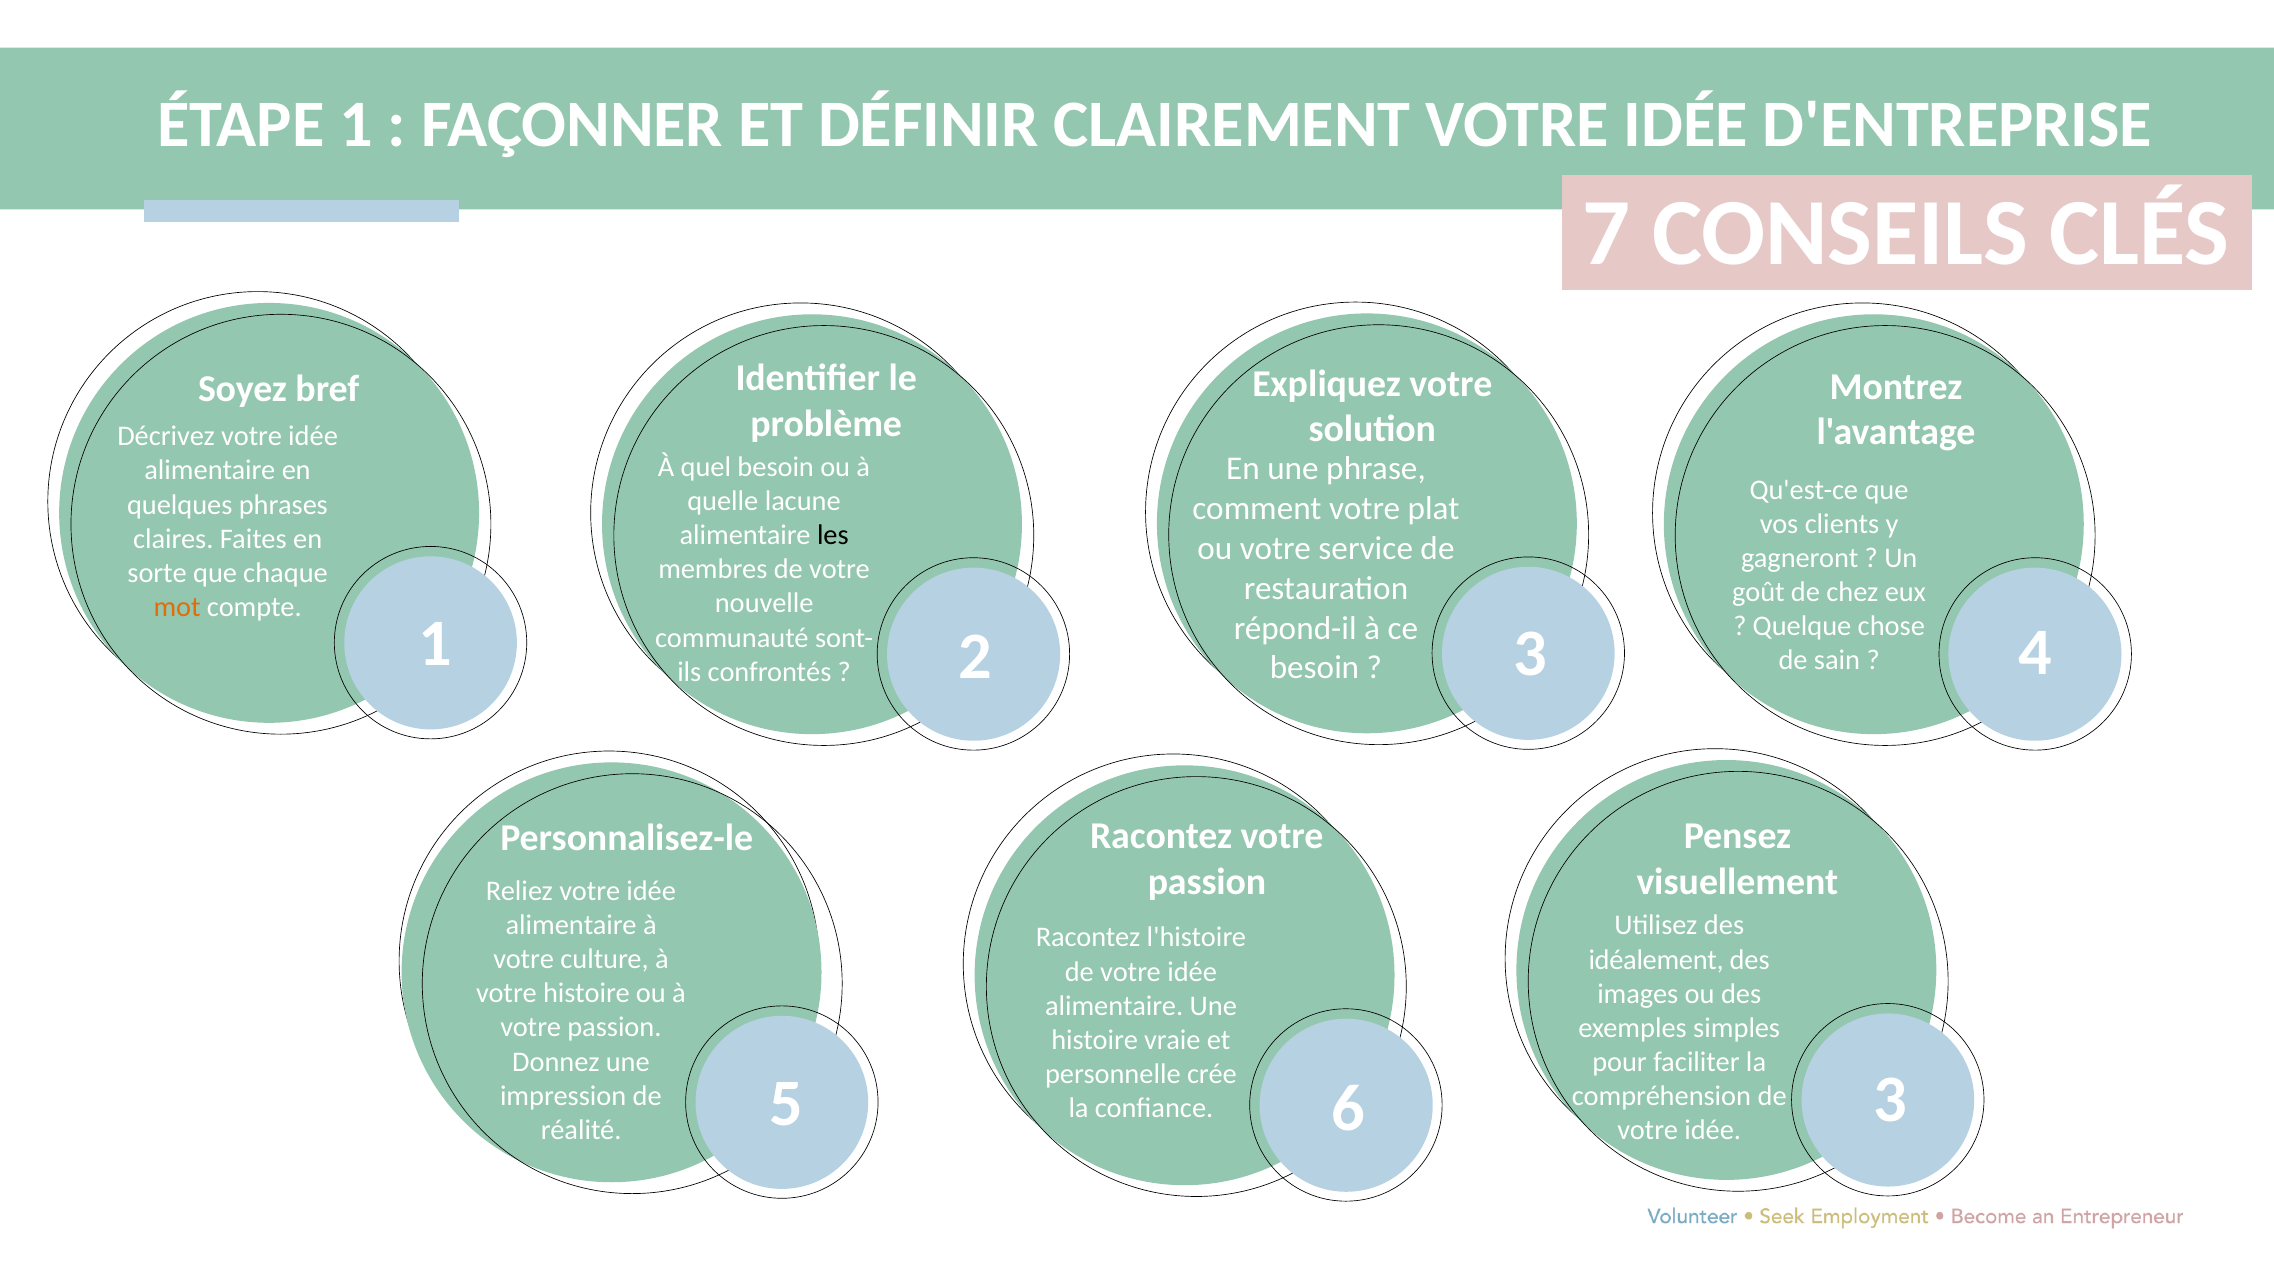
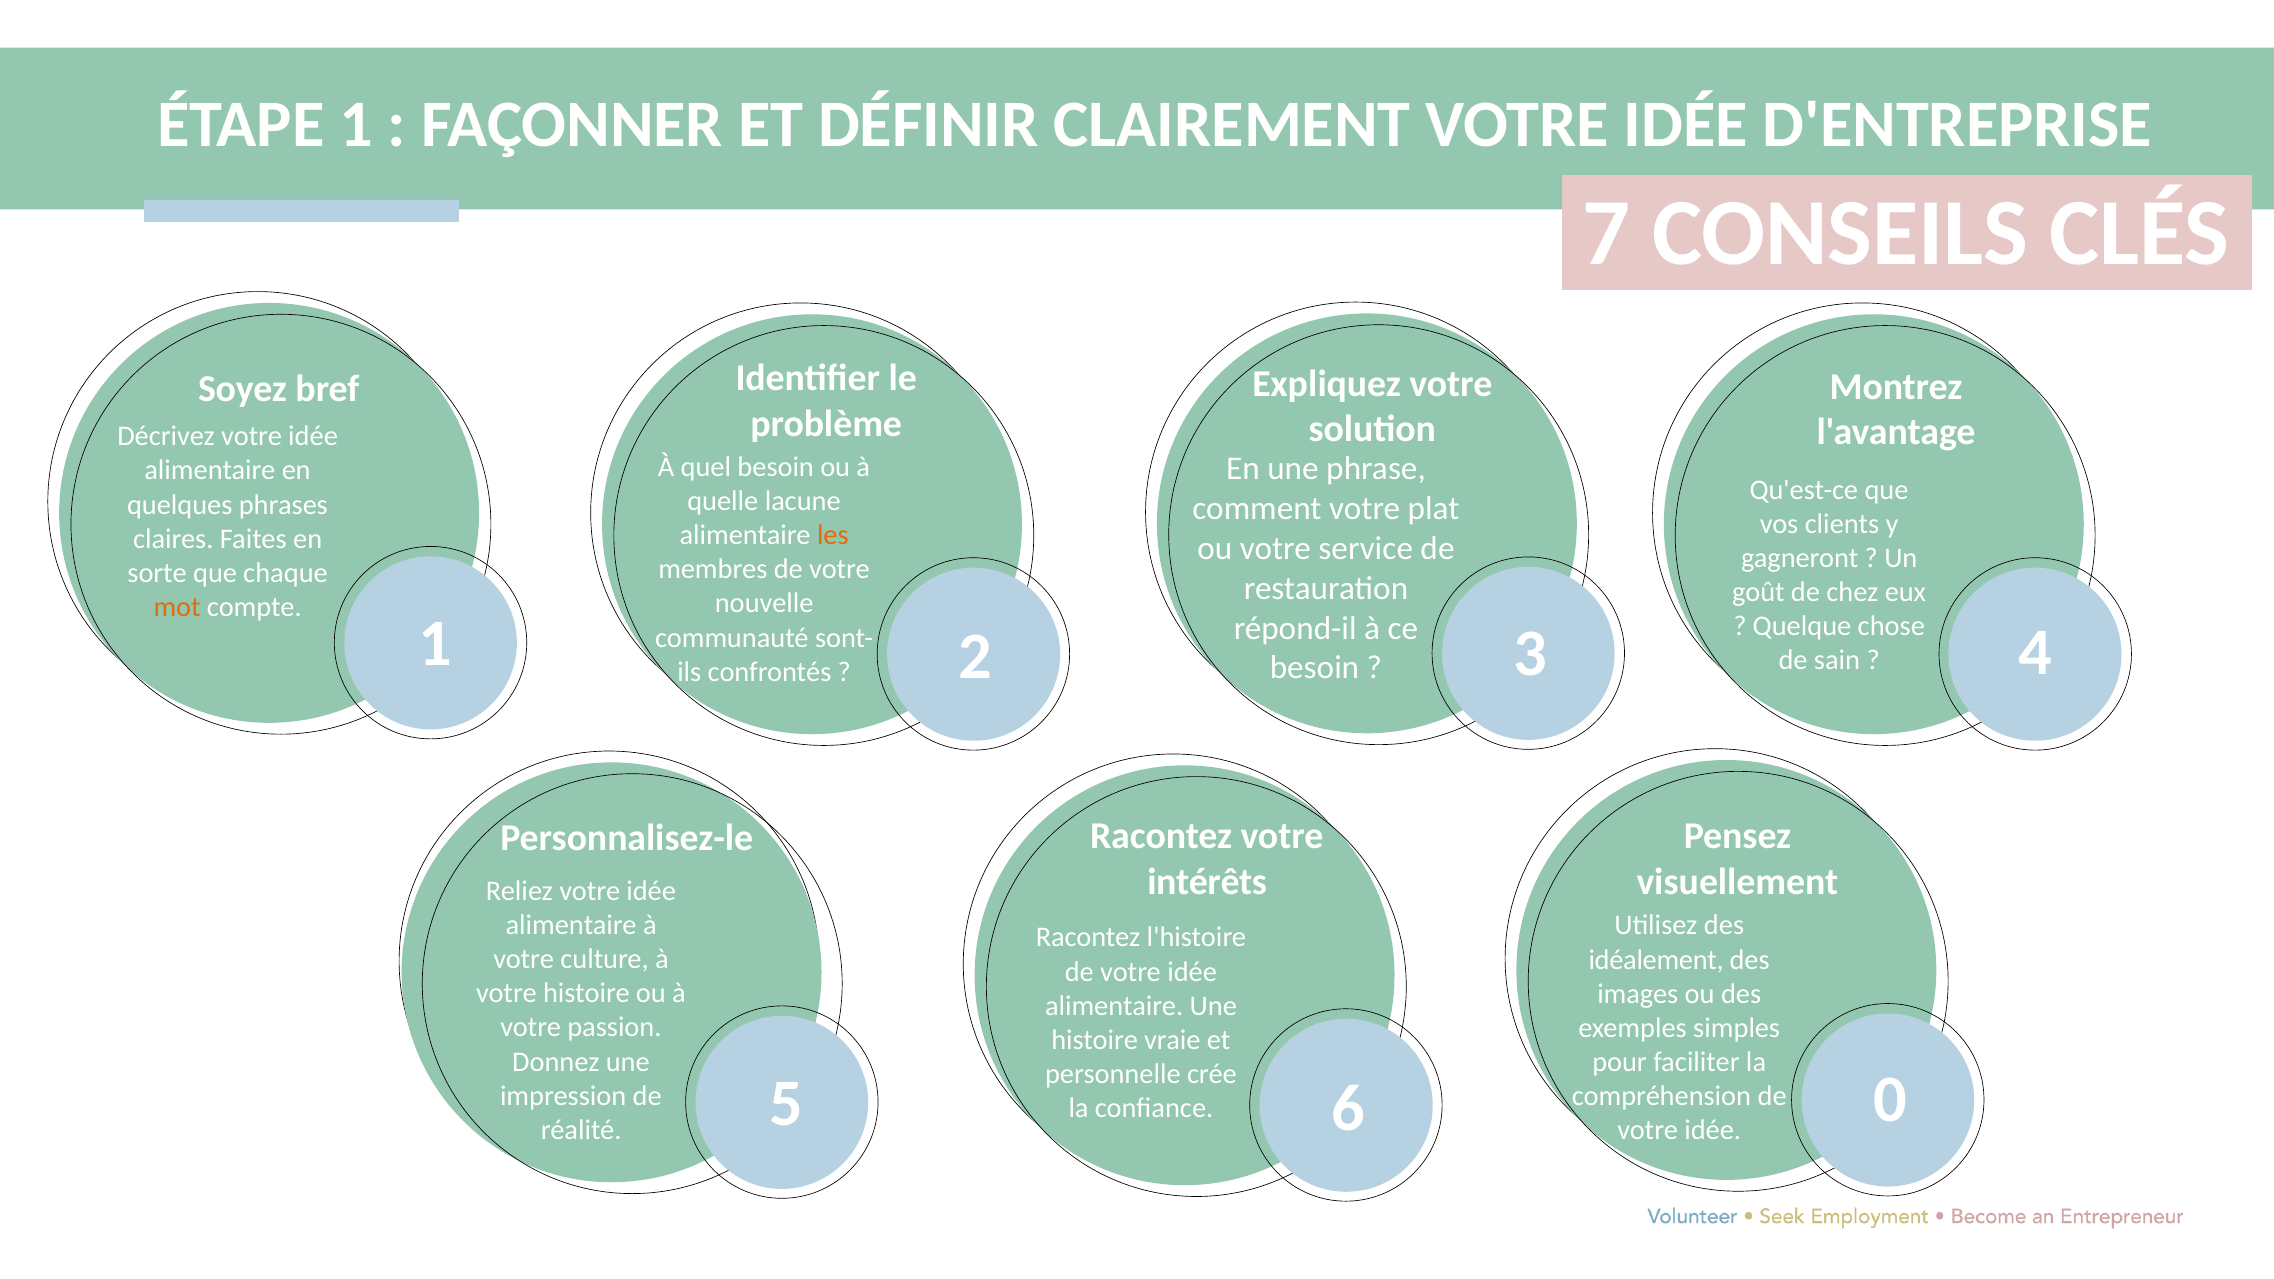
les colour: black -> orange
passion at (1207, 882): passion -> intérêts
6 3: 3 -> 0
